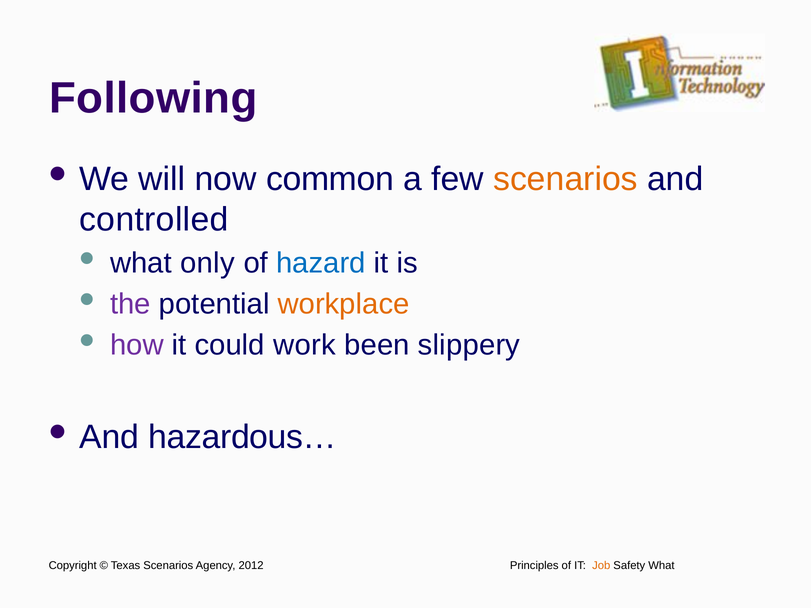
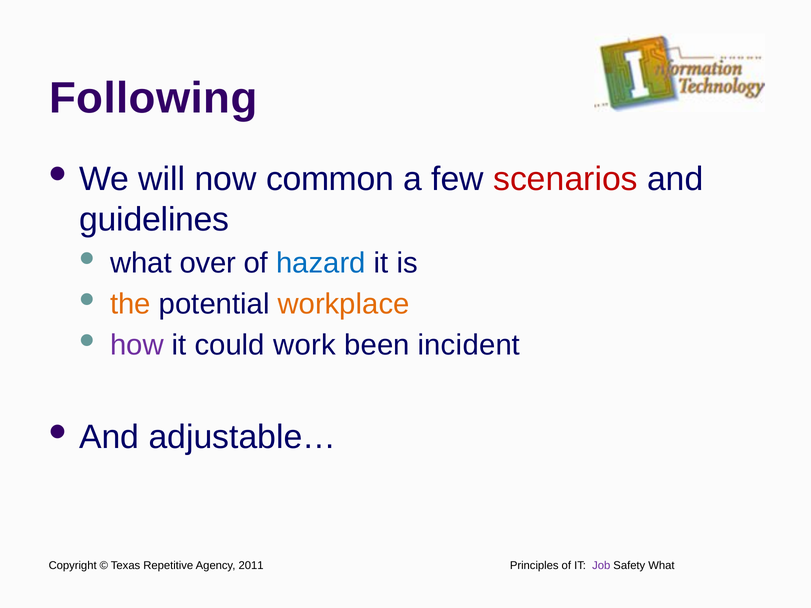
scenarios at (565, 179) colour: orange -> red
controlled: controlled -> guidelines
only: only -> over
the colour: purple -> orange
slippery: slippery -> incident
hazardous…: hazardous… -> adjustable…
Texas Scenarios: Scenarios -> Repetitive
2012: 2012 -> 2011
Job colour: orange -> purple
